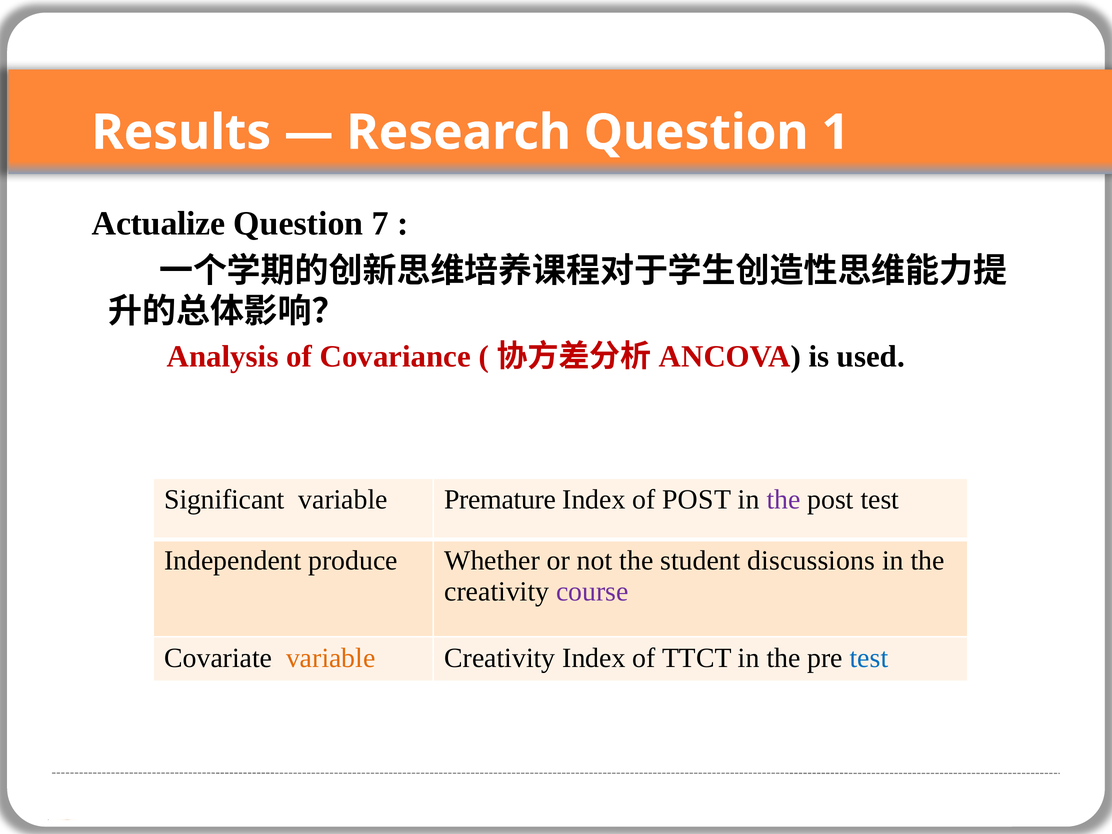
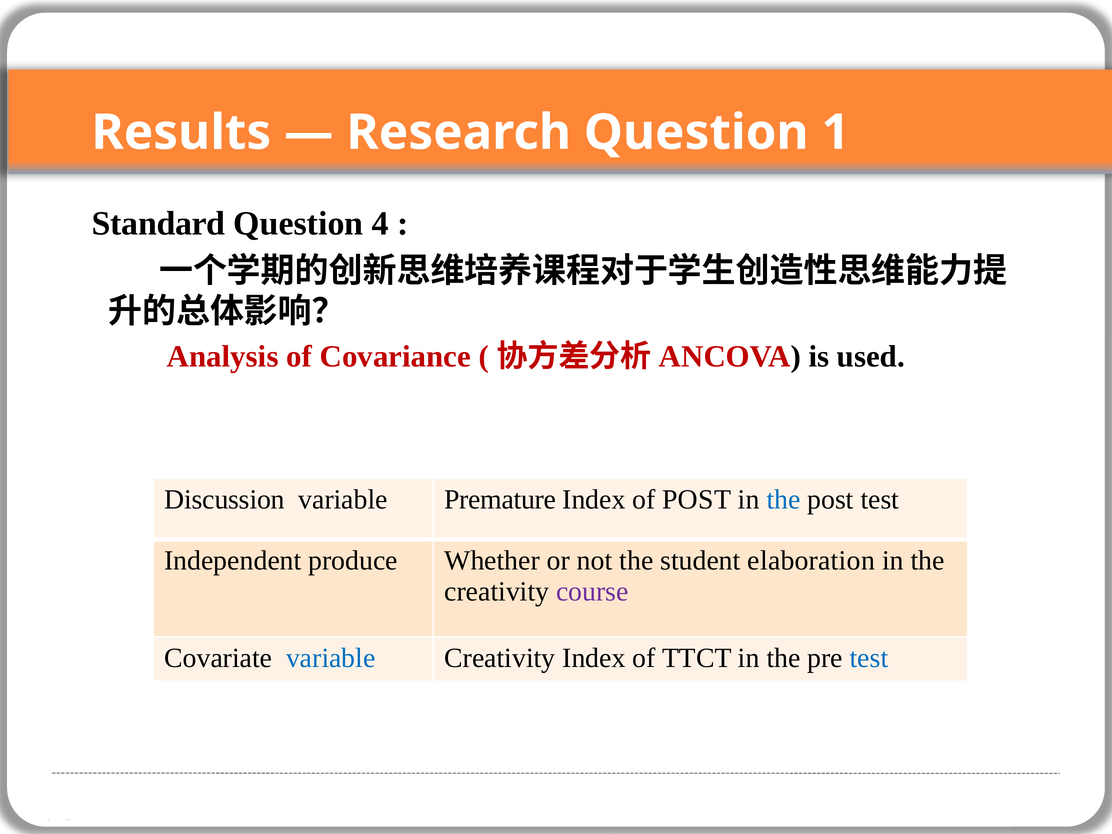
Actualize: Actualize -> Standard
7: 7 -> 4
Significant: Significant -> Discussion
the at (783, 499) colour: purple -> blue
discussions: discussions -> elaboration
variable at (331, 658) colour: orange -> blue
